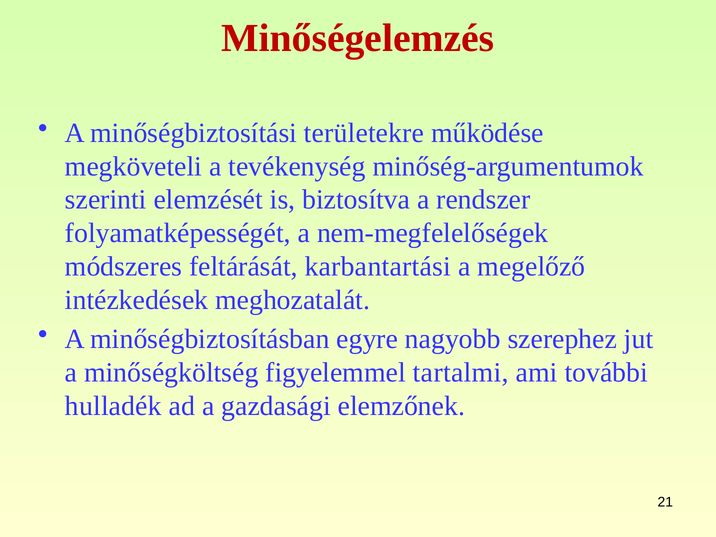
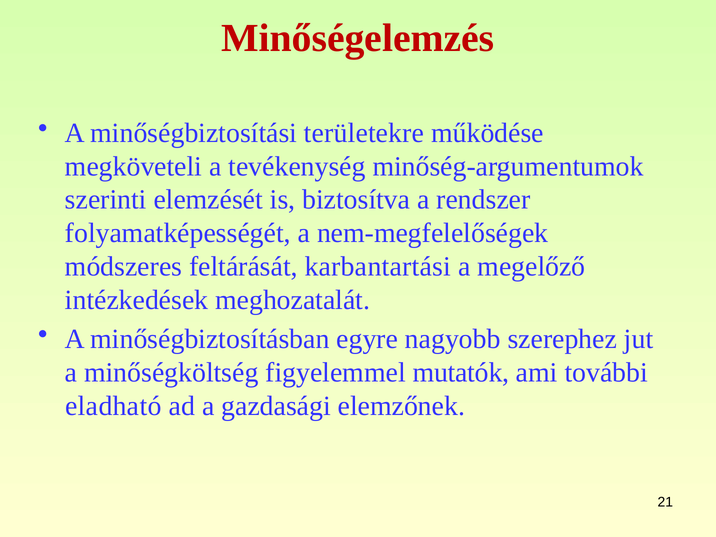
tartalmi: tartalmi -> mutatók
hulladék: hulladék -> eladható
